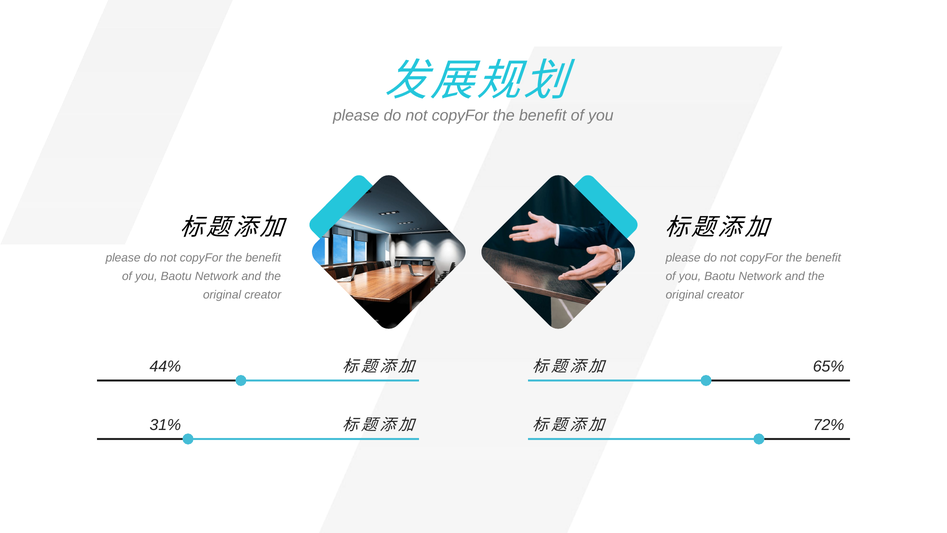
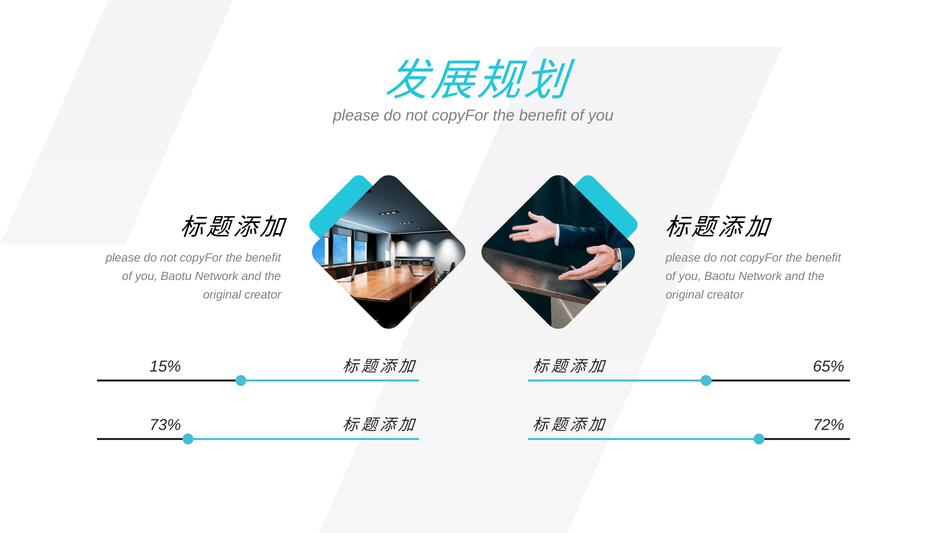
44%: 44% -> 15%
31%: 31% -> 73%
